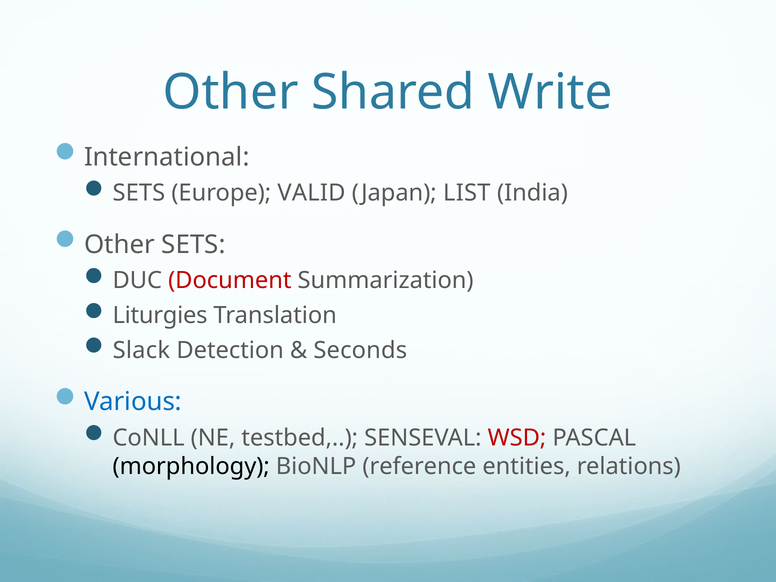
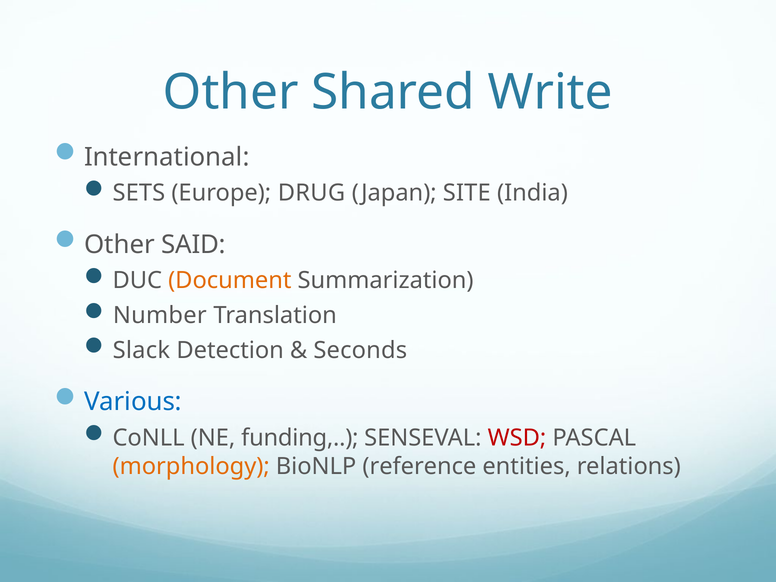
VALID: VALID -> DRUG
LIST: LIST -> SITE
Other SETS: SETS -> SAID
Document colour: red -> orange
Liturgies: Liturgies -> Number
testbed: testbed -> funding
morphology colour: black -> orange
